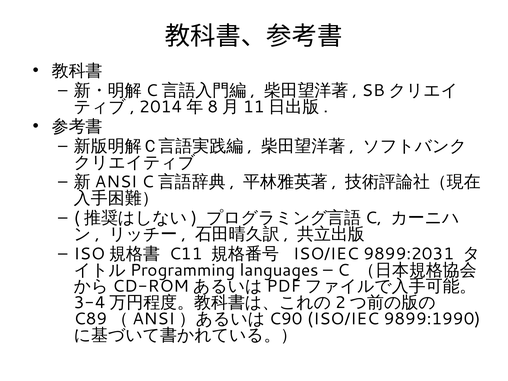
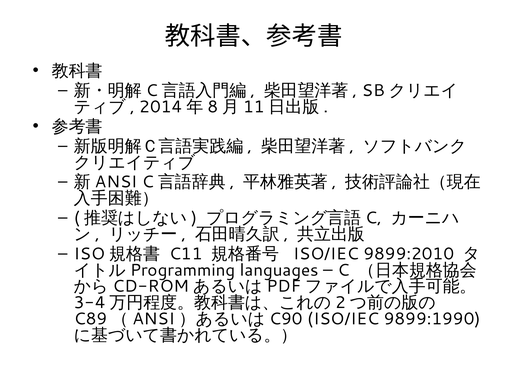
9899:2031: 9899:2031 -> 9899:2010
